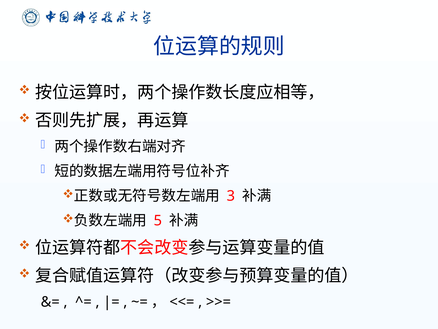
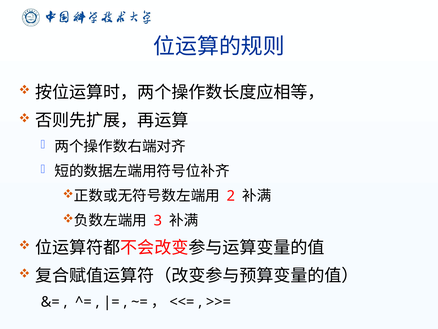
3: 3 -> 2
5: 5 -> 3
